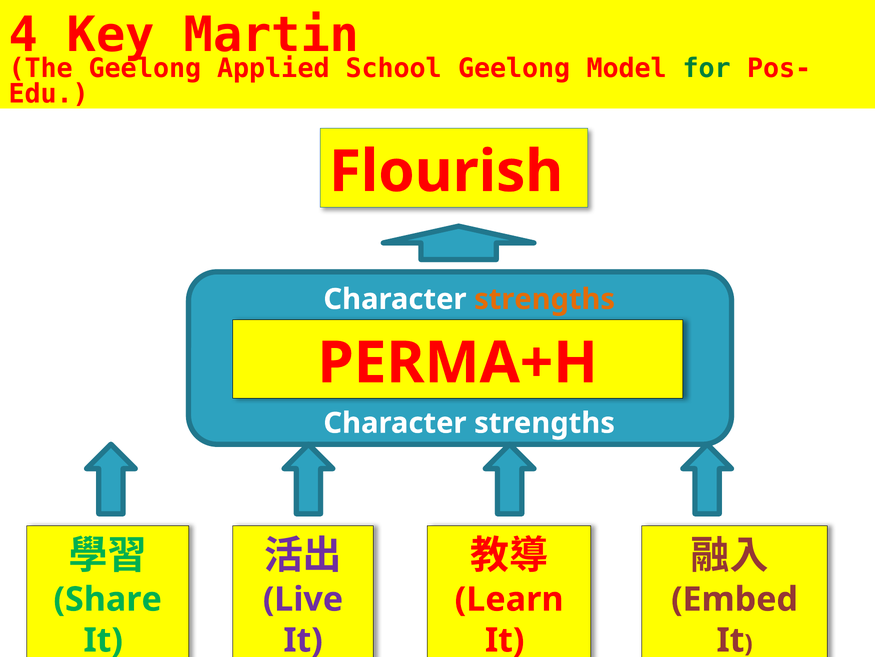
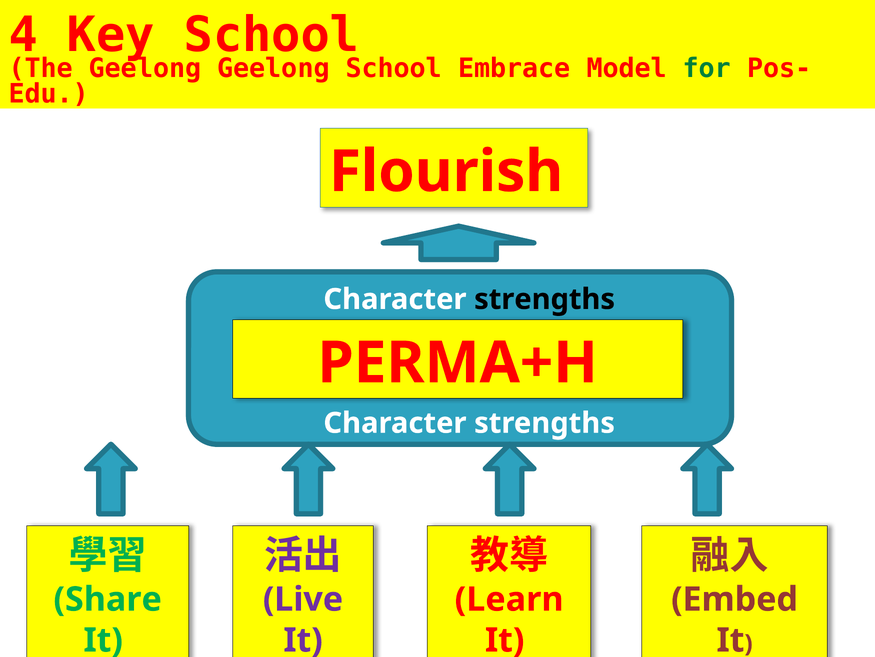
Key Martin: Martin -> School
Geelong Applied: Applied -> Geelong
School Geelong: Geelong -> Embrace
strengths at (545, 299) colour: orange -> black
